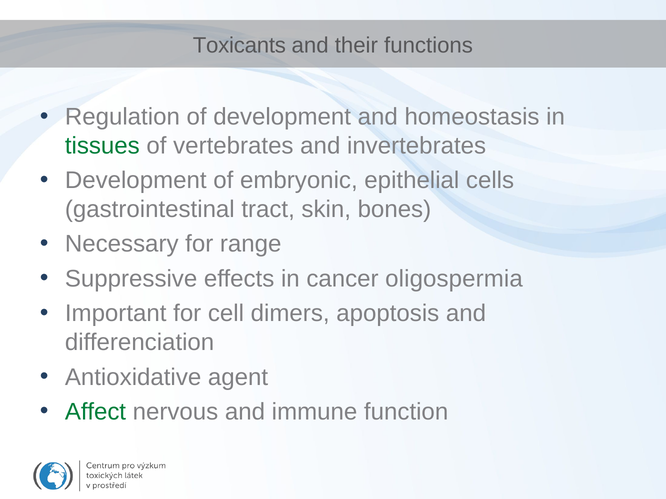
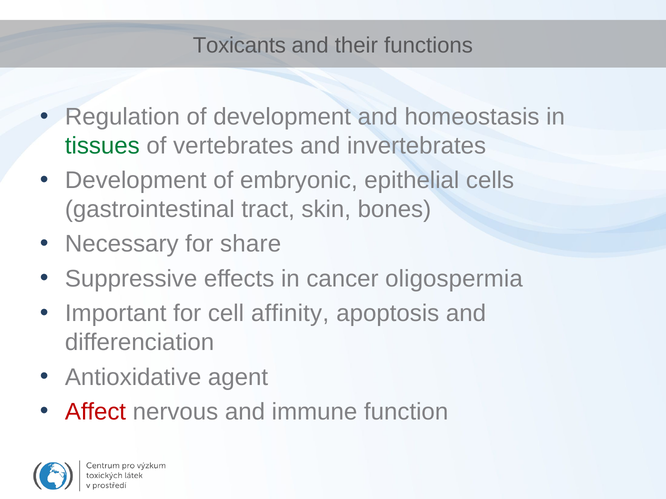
range: range -> share
dimers: dimers -> affinity
Affect colour: green -> red
